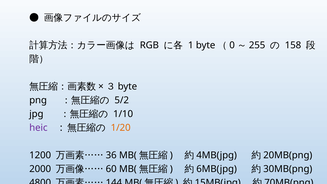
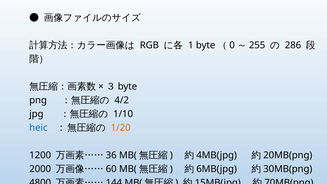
158: 158 -> 286
5/2: 5/2 -> 4/2
heic colour: purple -> blue
